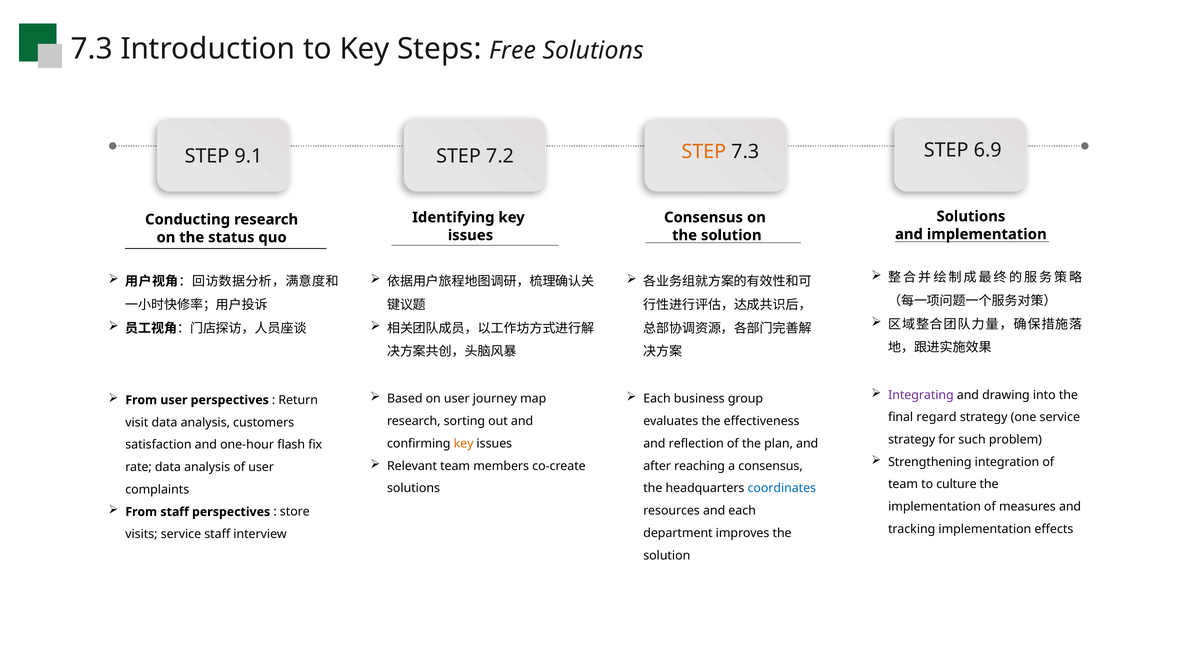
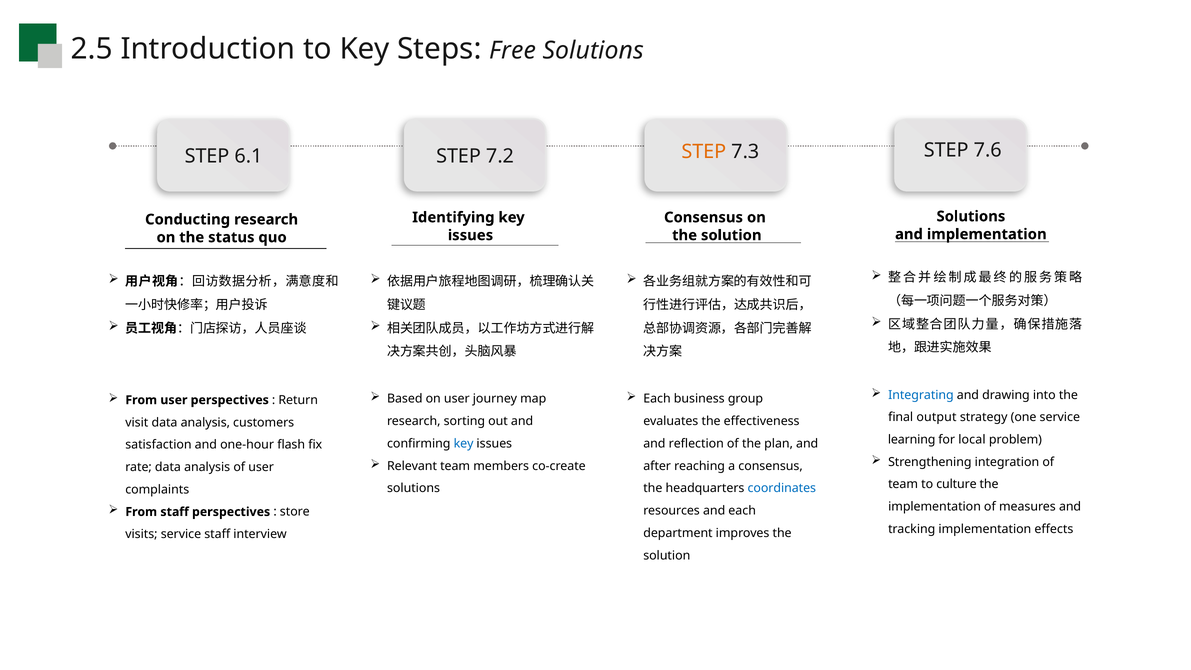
7.3 at (92, 49): 7.3 -> 2.5
9.1: 9.1 -> 6.1
6.9: 6.9 -> 7.6
Integrating colour: purple -> blue
regard: regard -> output
strategy at (912, 440): strategy -> learning
such: such -> local
key at (464, 444) colour: orange -> blue
